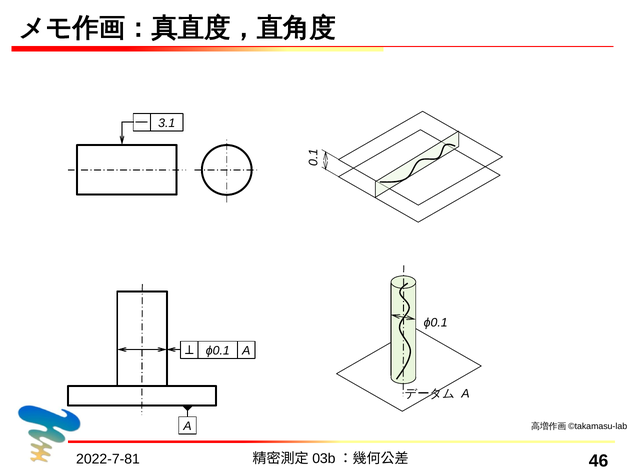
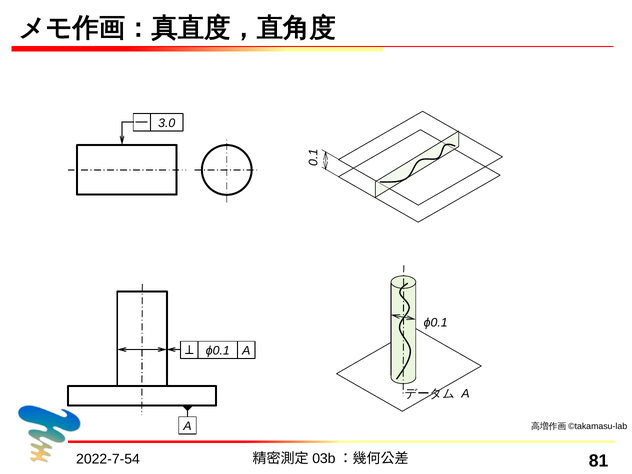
3.1: 3.1 -> 3.0
2022-7-81: 2022-7-81 -> 2022-7-54
46: 46 -> 81
